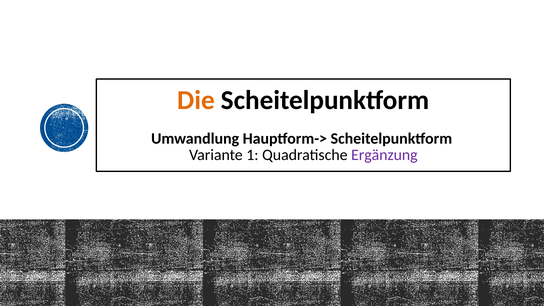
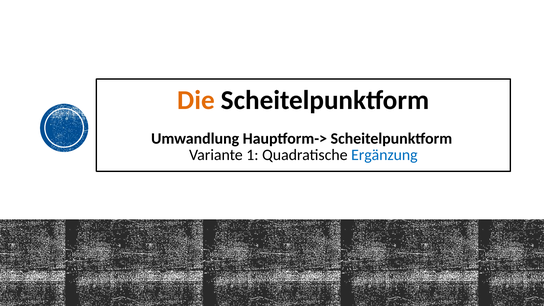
Ergänzung colour: purple -> blue
